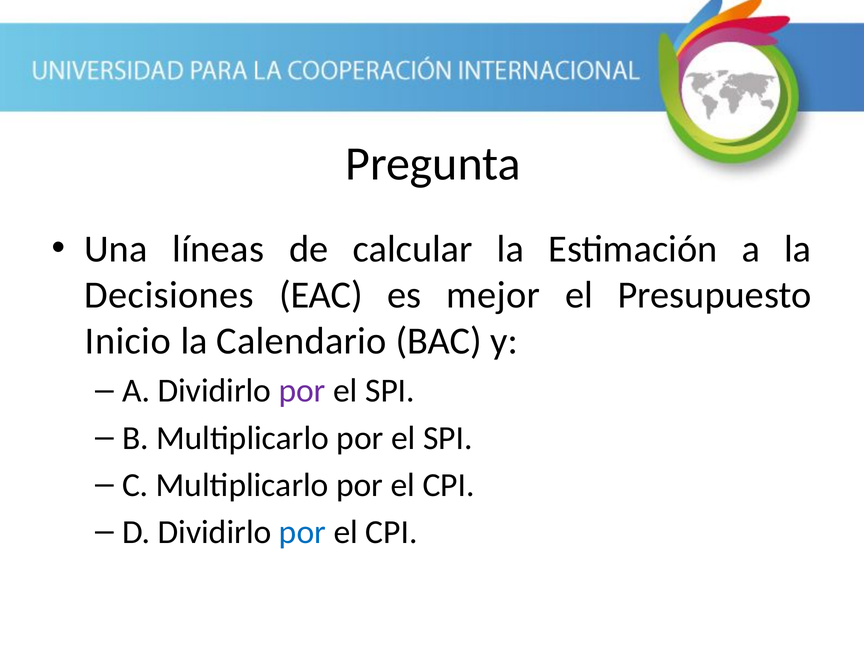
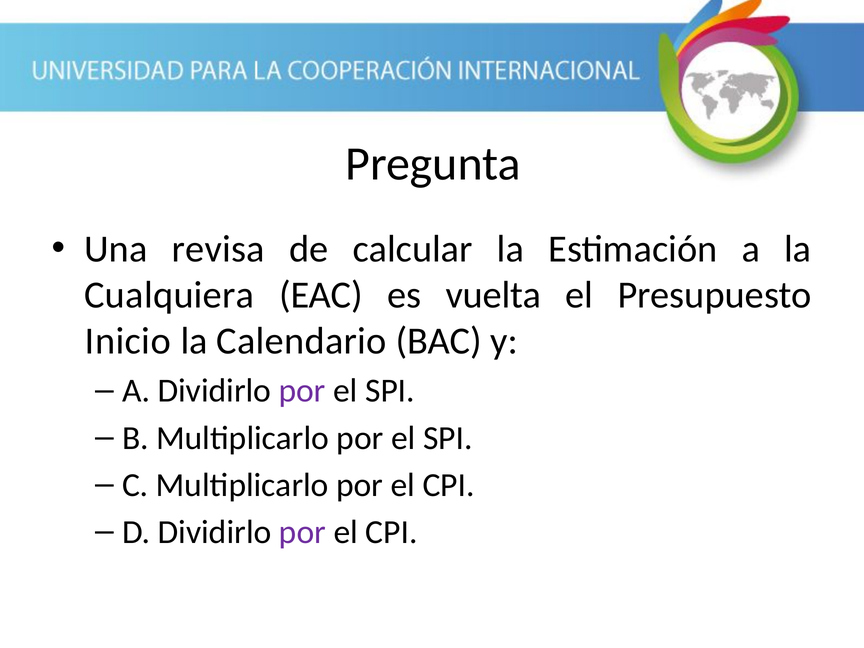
líneas: líneas -> revisa
Decisiones: Decisiones -> Cualquiera
mejor: mejor -> vuelta
por at (302, 532) colour: blue -> purple
